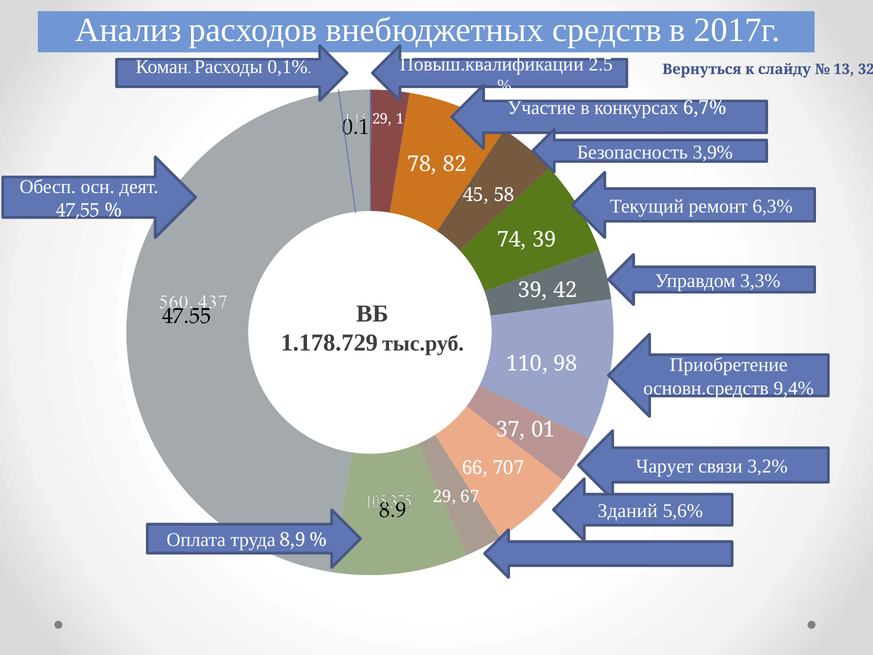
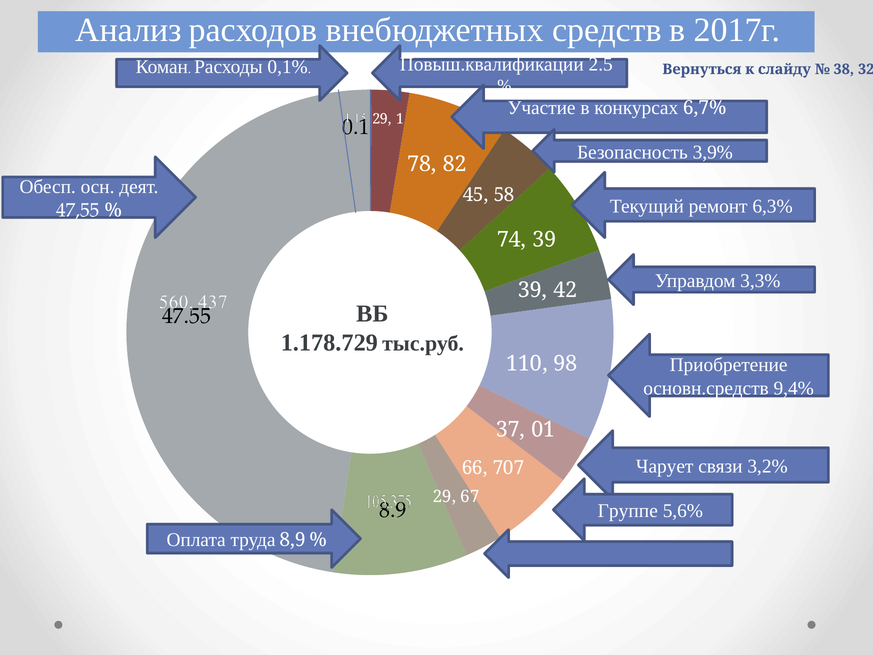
13: 13 -> 38
Зданий: Зданий -> Группе
